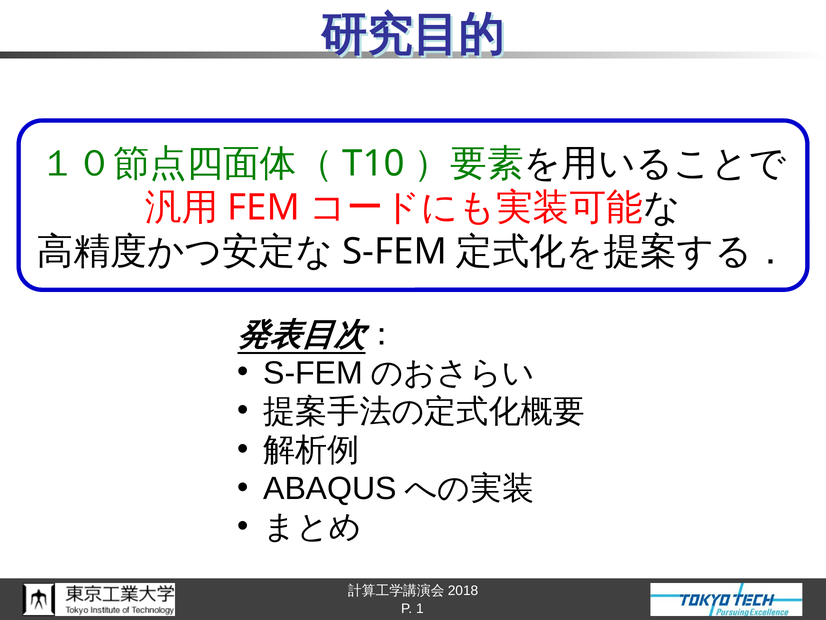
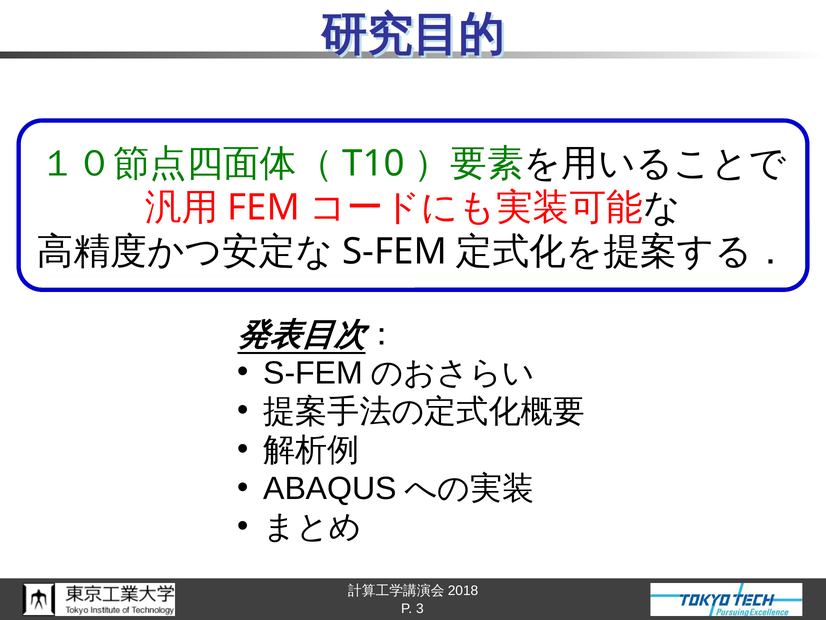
1: 1 -> 3
